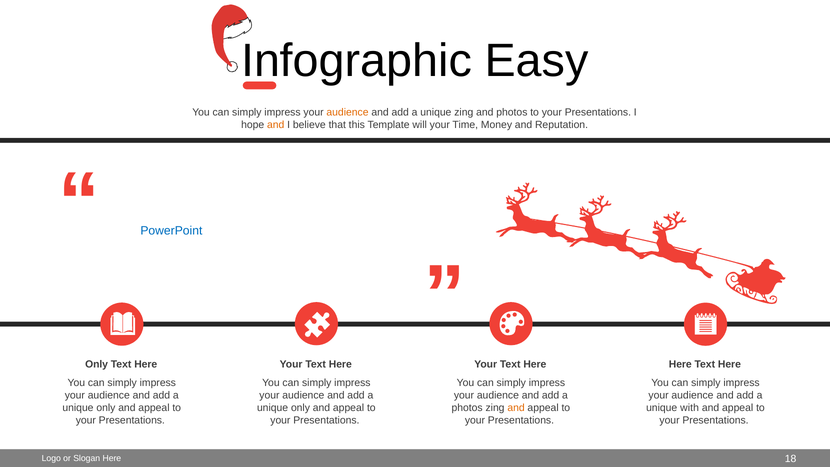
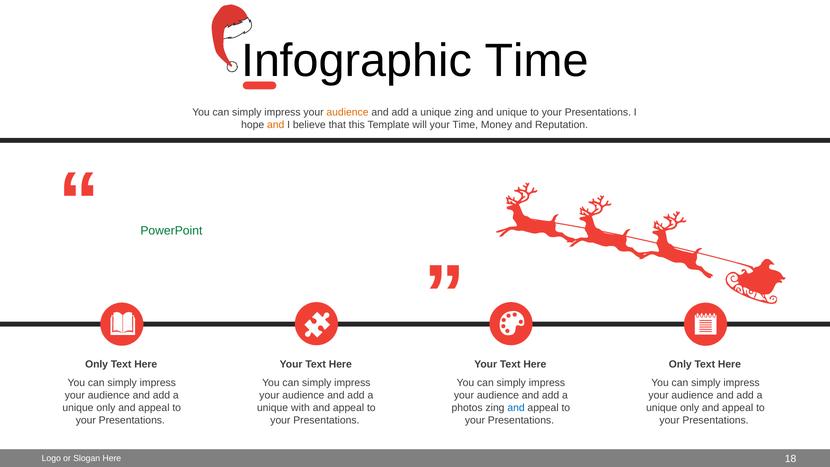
Infographic Easy: Easy -> Time
and photos: photos -> unique
PowerPoint colour: blue -> green
Here at (680, 364): Here -> Only
only at (300, 408): only -> with
and at (516, 408) colour: orange -> blue
with at (690, 408): with -> only
